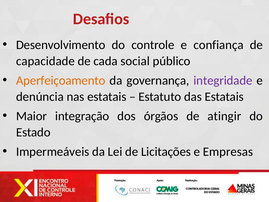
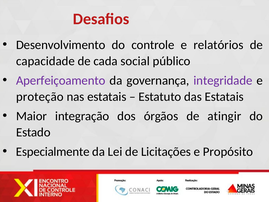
confiança: confiança -> relatórios
Aperfeiçoamento colour: orange -> purple
denúncia: denúncia -> proteção
Impermeáveis: Impermeáveis -> Especialmente
Empresas: Empresas -> Propósito
